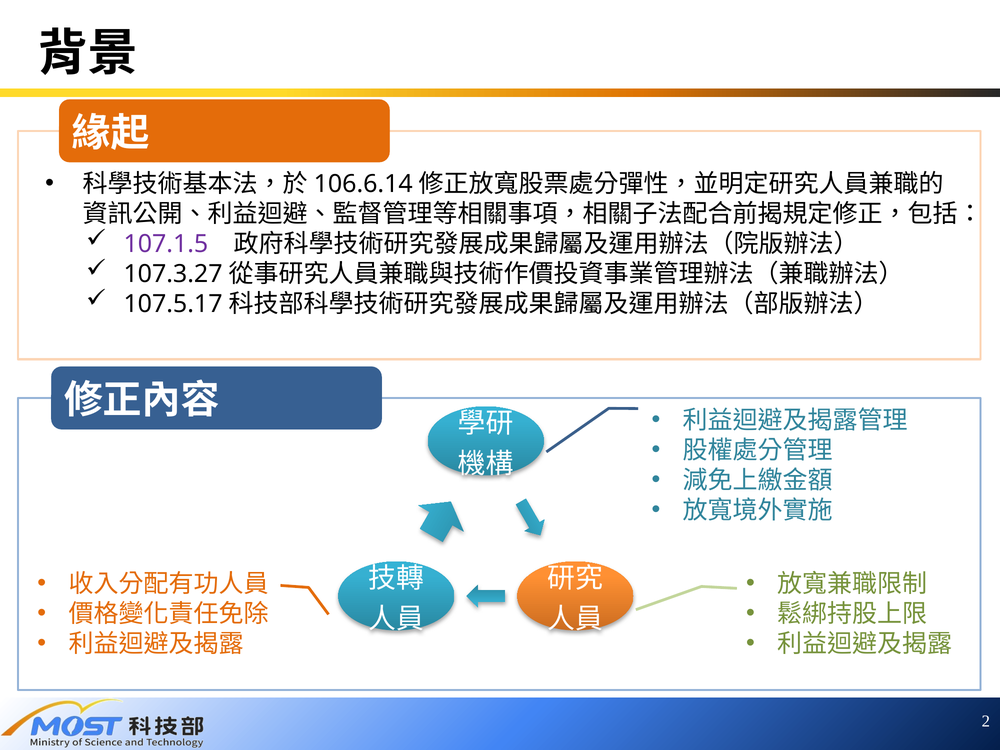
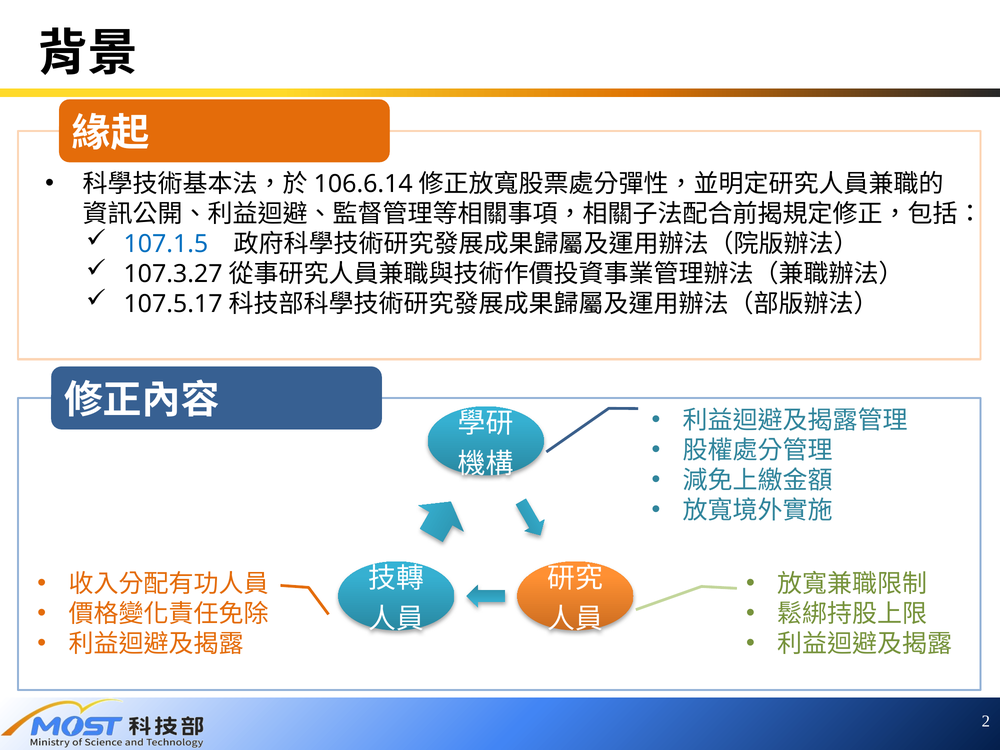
107.1.5 colour: purple -> blue
